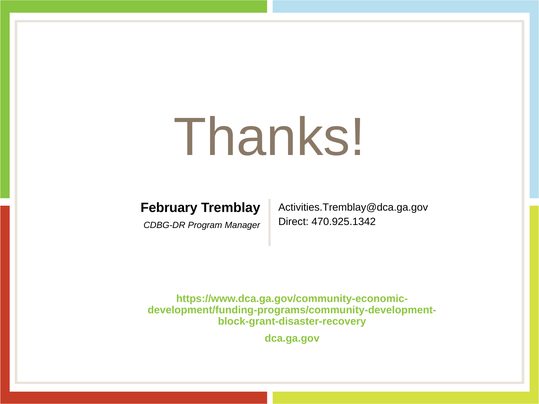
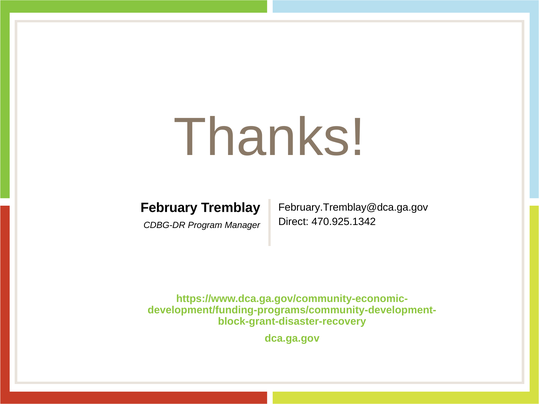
Activities.Tremblay@dca.ga.gov: Activities.Tremblay@dca.ga.gov -> February.Tremblay@dca.ga.gov
